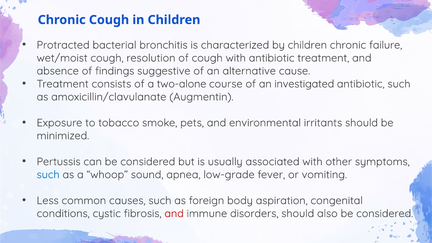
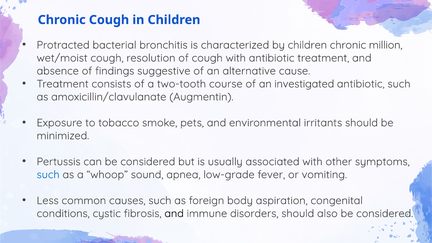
failure: failure -> million
two-alone: two-alone -> two-tooth
and at (174, 213) colour: red -> black
